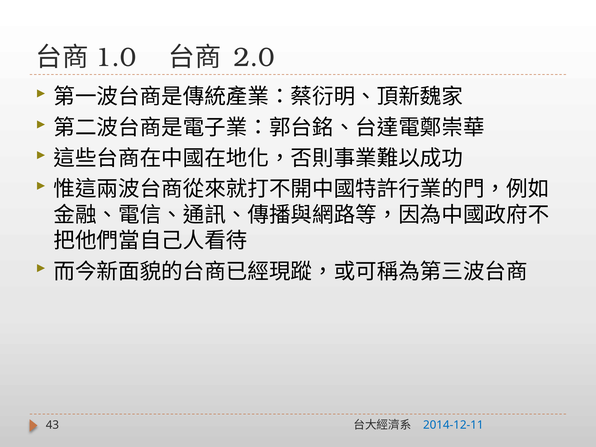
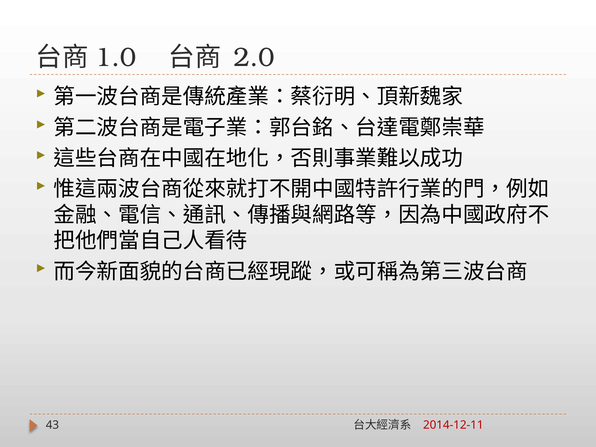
2014-12-11 colour: blue -> red
